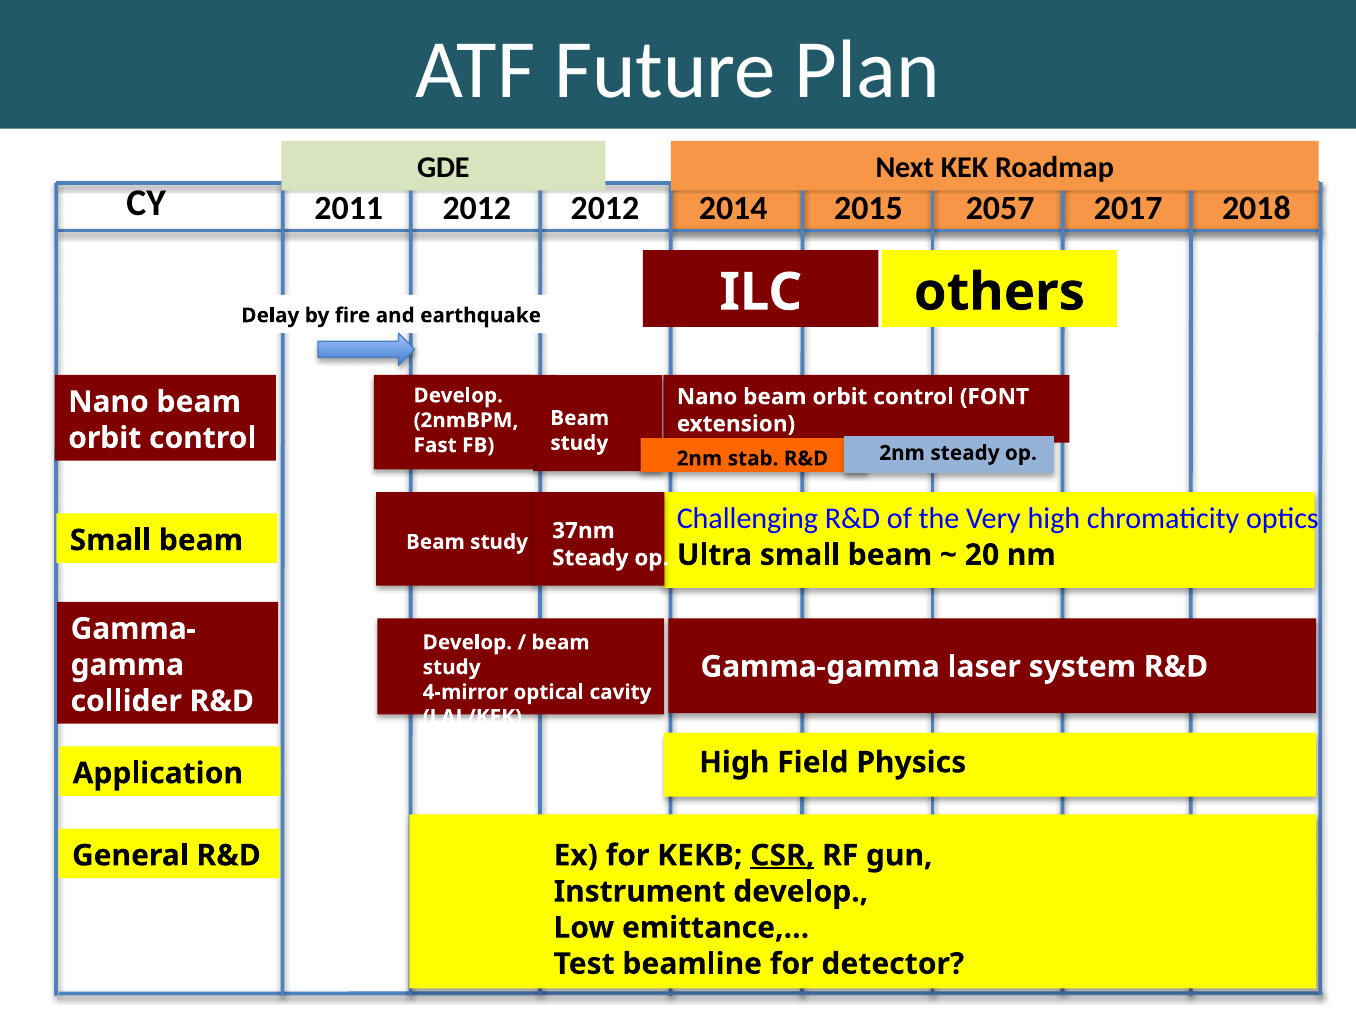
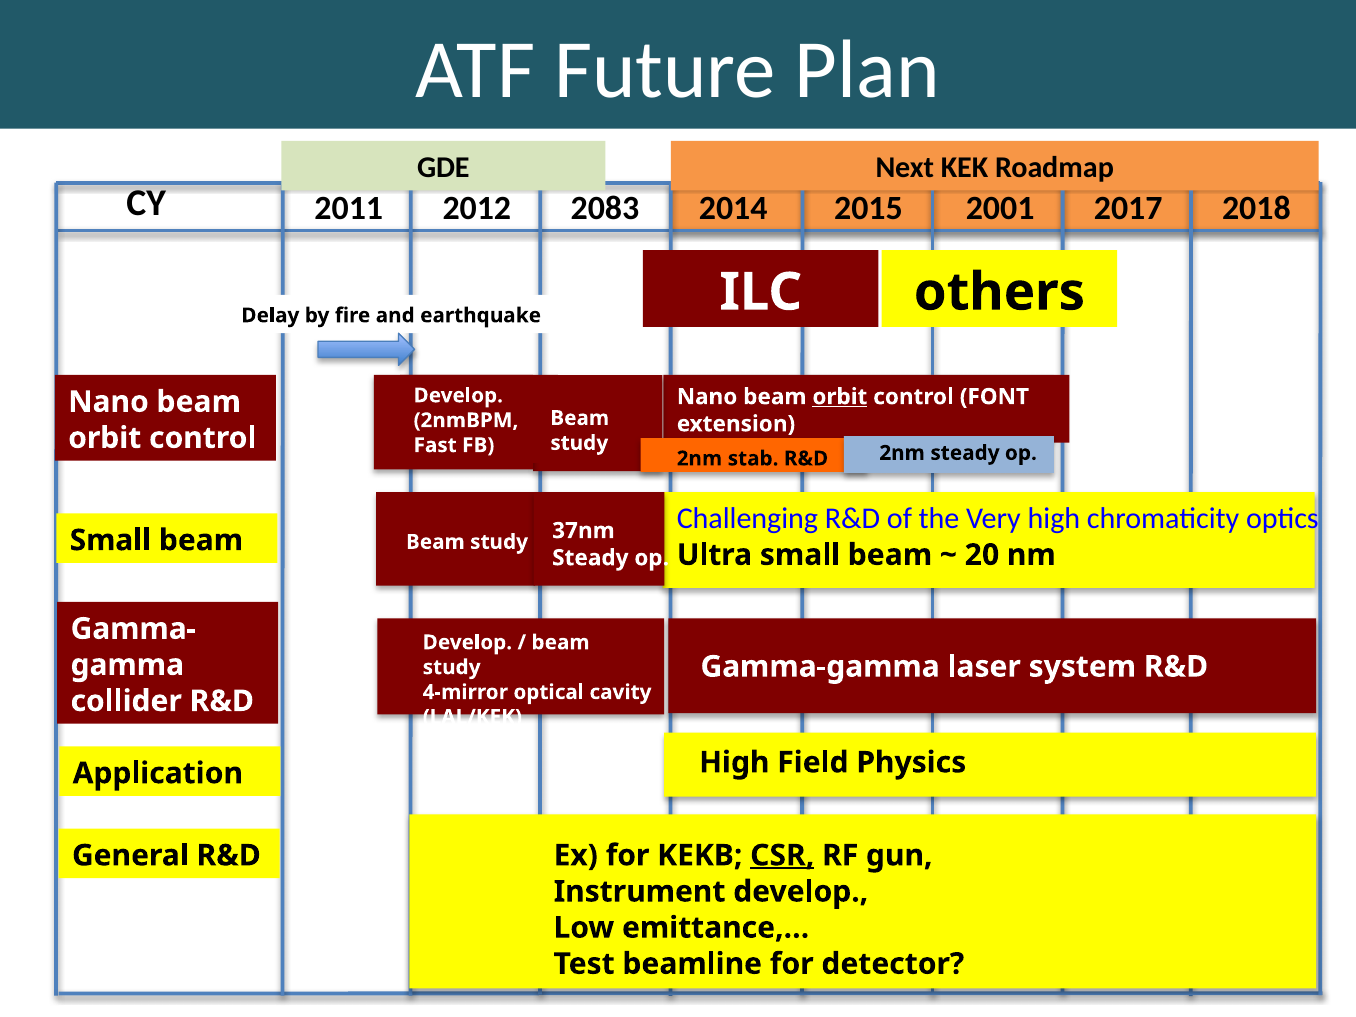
2012 2012: 2012 -> 2083
2057: 2057 -> 2001
orbit at (840, 397) underline: none -> present
